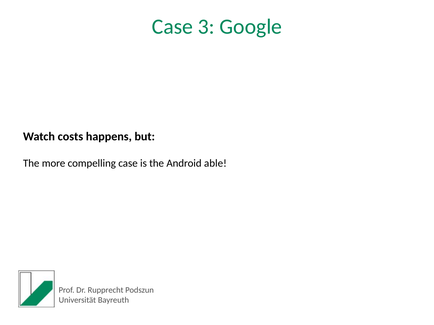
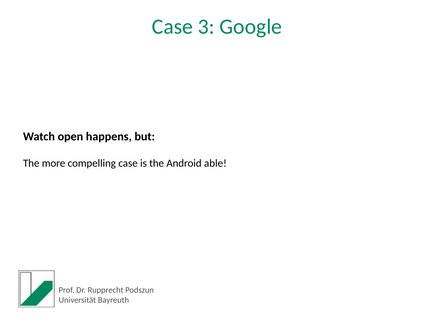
costs: costs -> open
